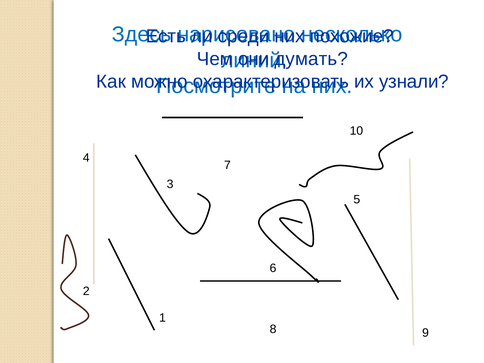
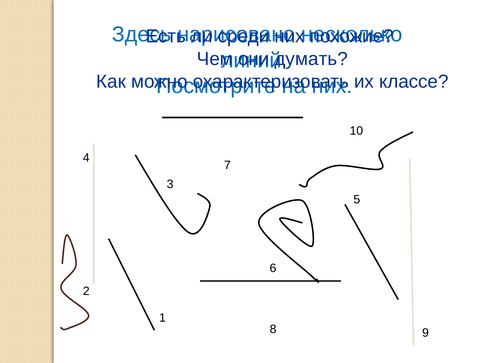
узнали: узнали -> классе
